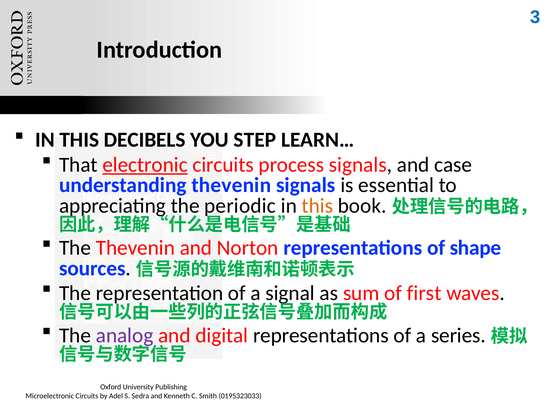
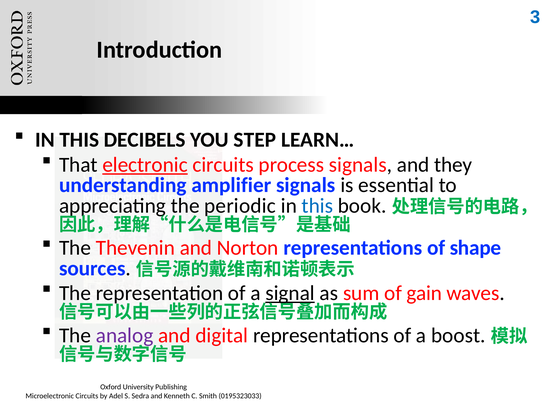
case: case -> they
understanding thevenin: thevenin -> amplifier
this at (317, 205) colour: orange -> blue
signal underline: none -> present
first: first -> gain
series: series -> boost
